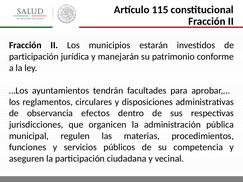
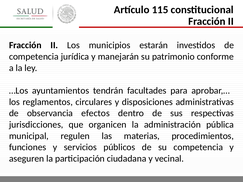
participación at (34, 57): participación -> competencia
